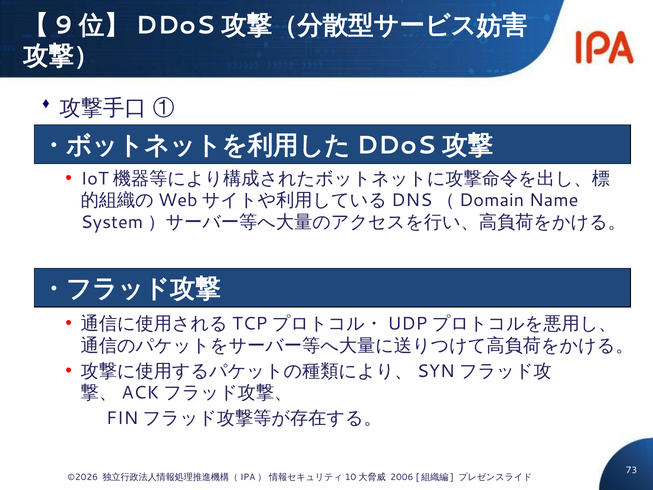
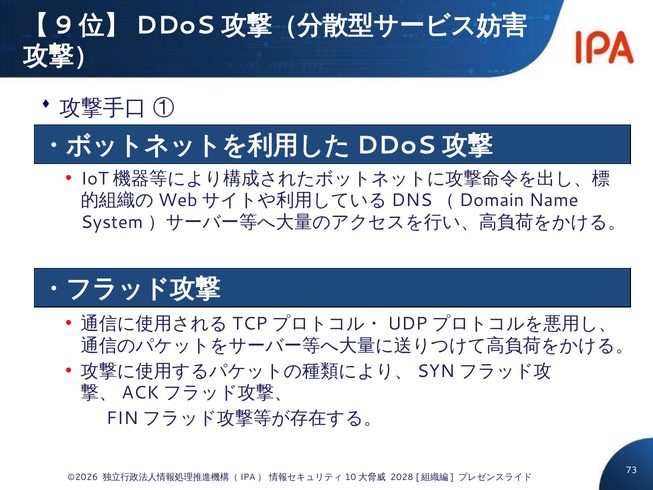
2006: 2006 -> 2028
